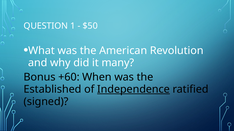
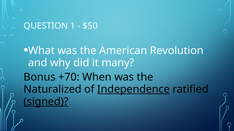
+60: +60 -> +70
Established: Established -> Naturalized
signed underline: none -> present
